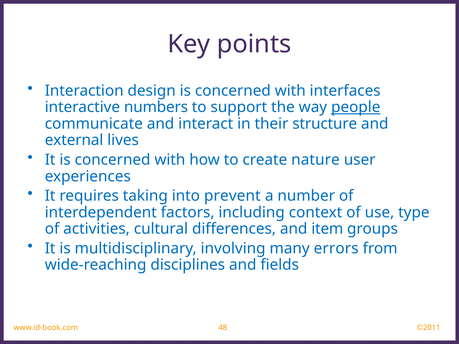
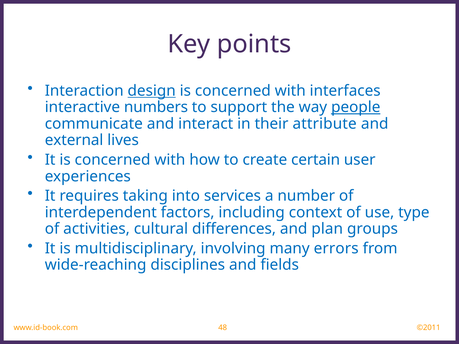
design underline: none -> present
structure: structure -> attribute
nature: nature -> certain
prevent: prevent -> services
item: item -> plan
